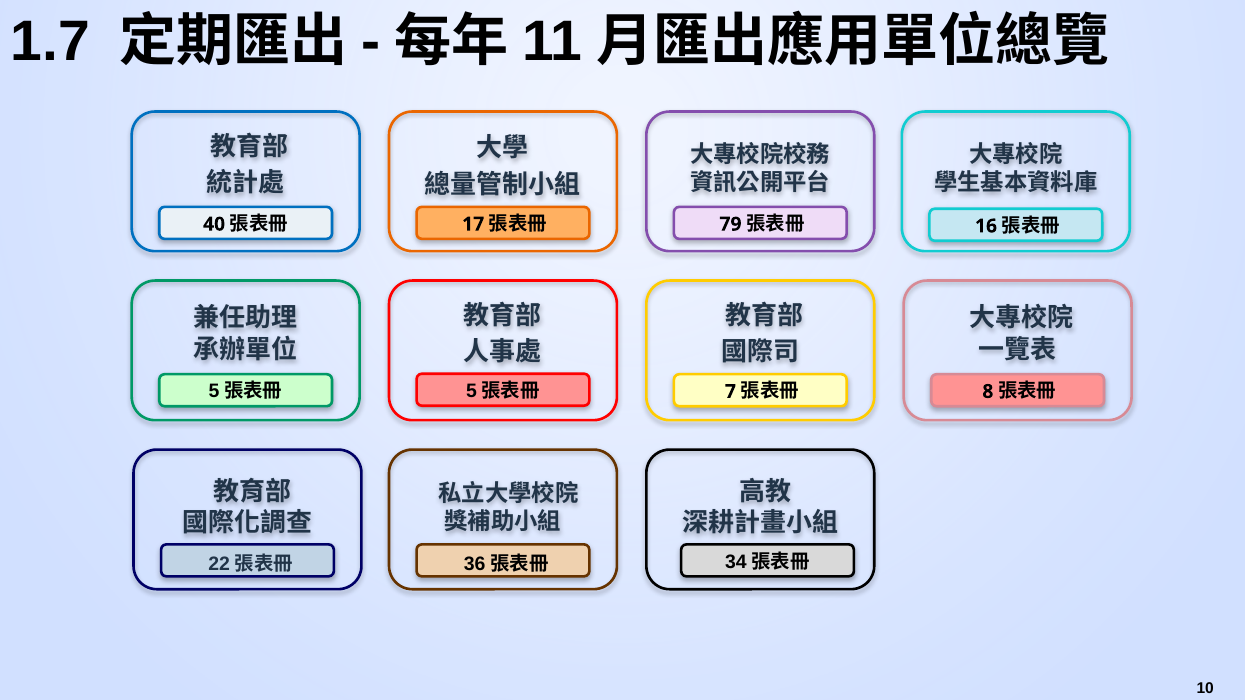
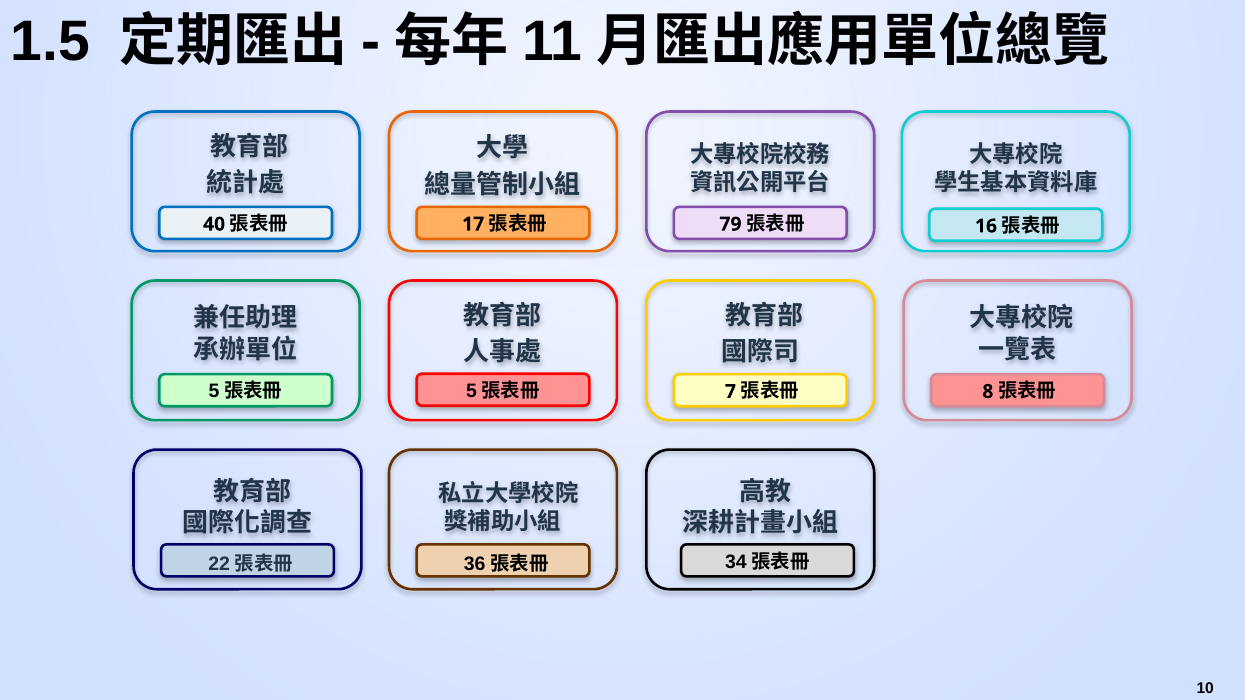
1.7: 1.7 -> 1.5
